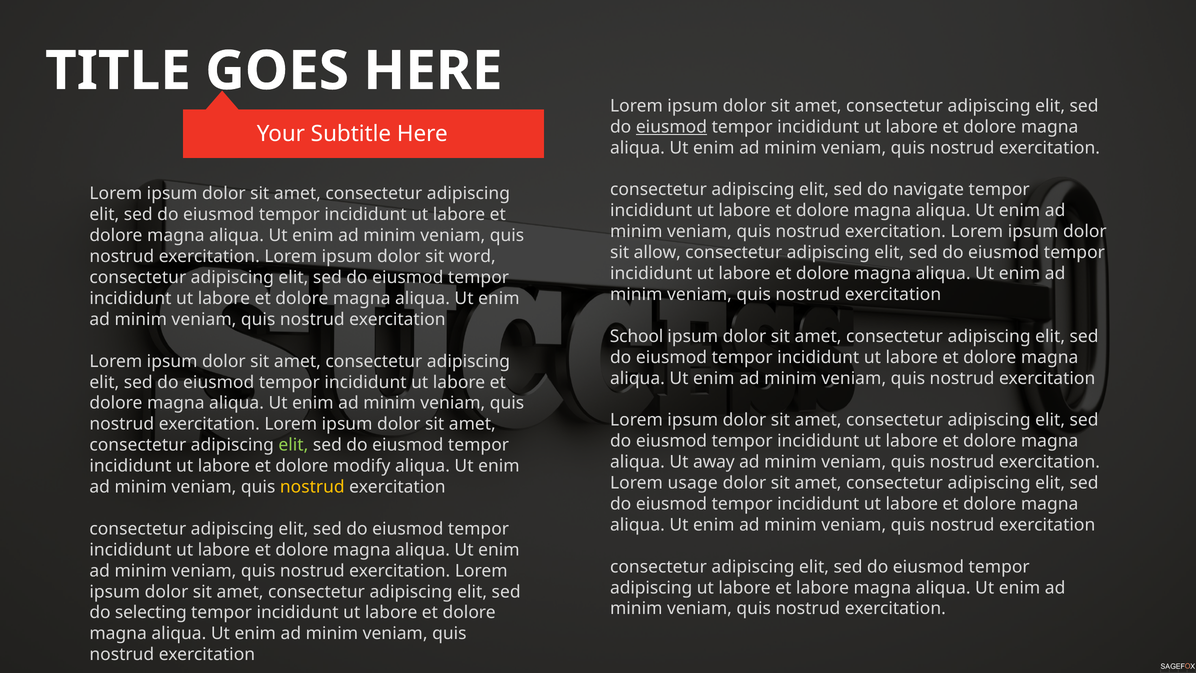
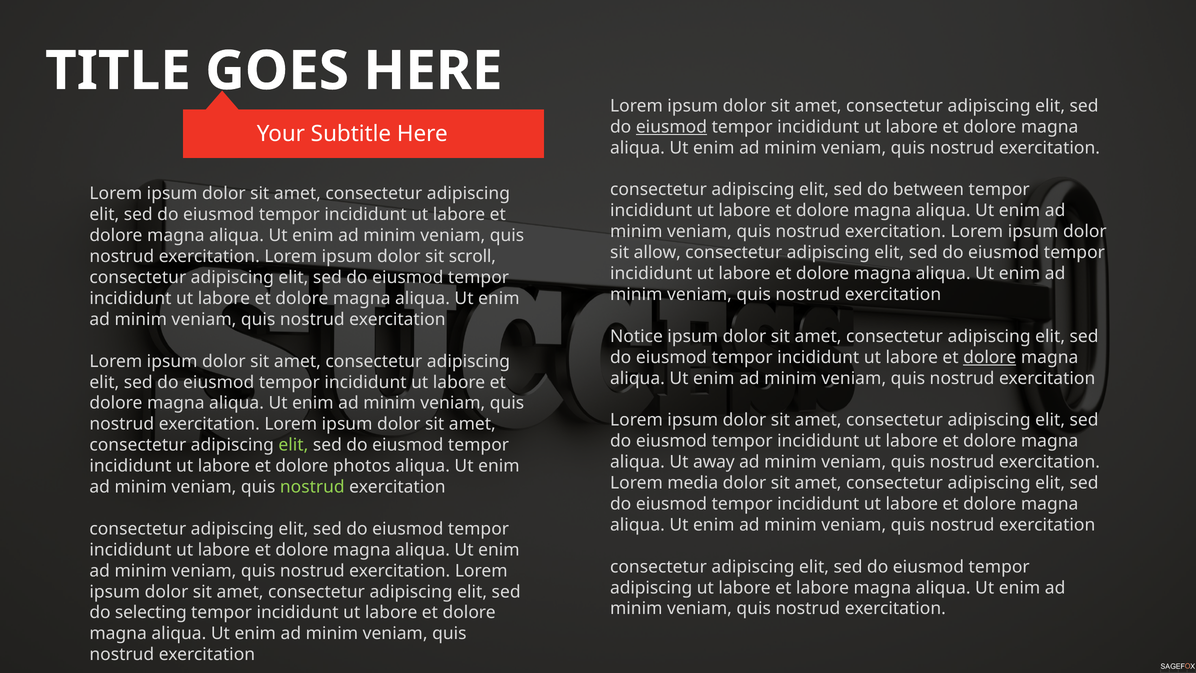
navigate: navigate -> between
word: word -> scroll
School: School -> Notice
dolore at (990, 357) underline: none -> present
modify: modify -> photos
usage: usage -> media
nostrud at (312, 487) colour: yellow -> light green
